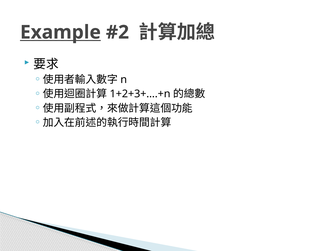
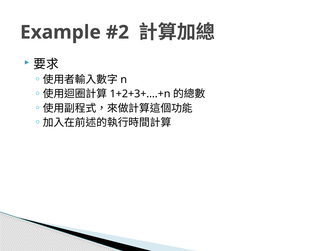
Example underline: present -> none
